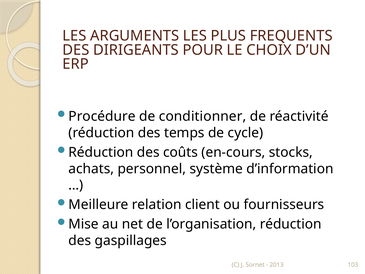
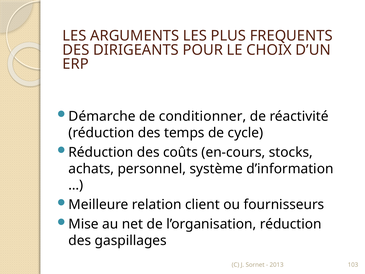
Procédure: Procédure -> Démarche
